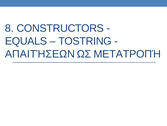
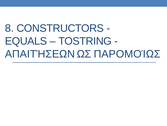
ΜΕΤΑΤΡΟΠΉ: ΜΕΤΑΤΡΟΠΉ -> ΠΑΡΟΜΟΊΩΣ
